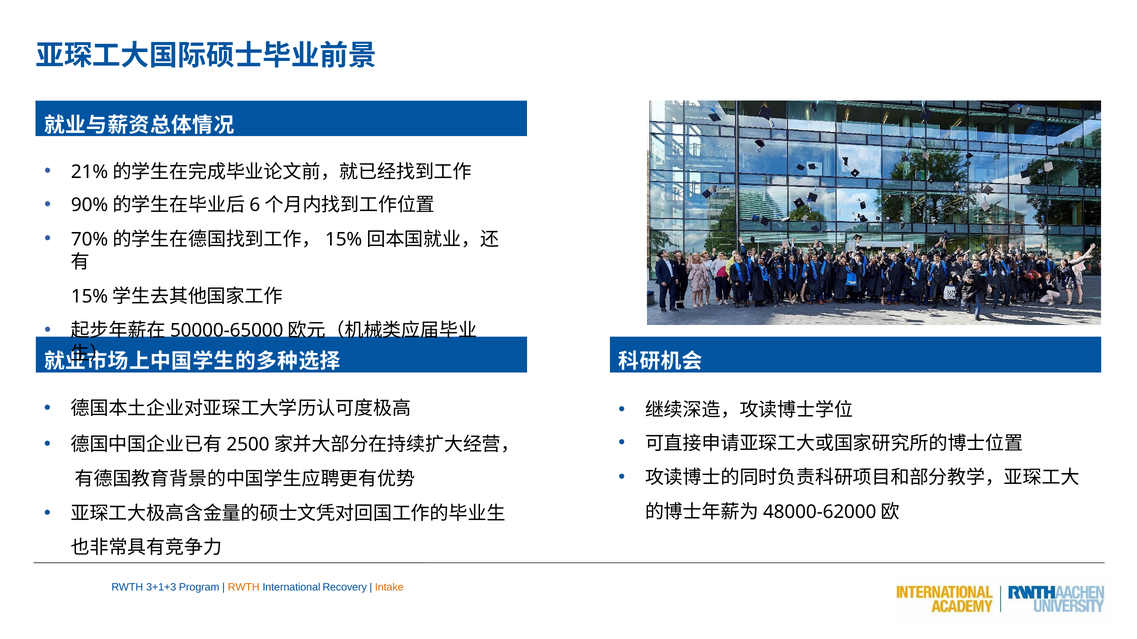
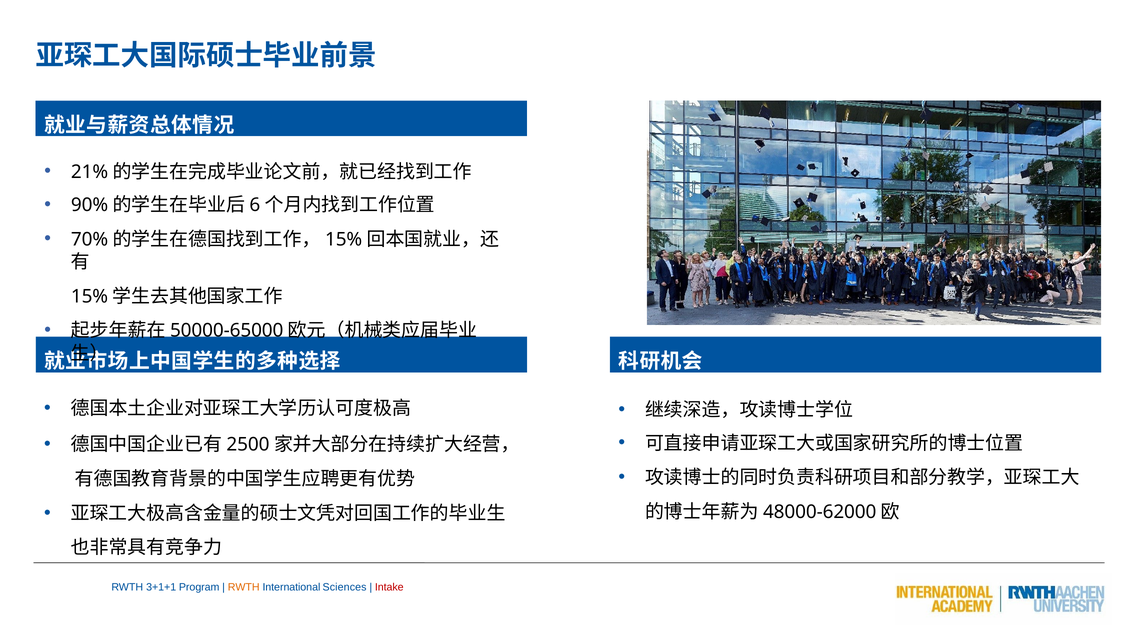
3+1+3: 3+1+3 -> 3+1+1
Recovery: Recovery -> Sciences
Intake colour: orange -> red
